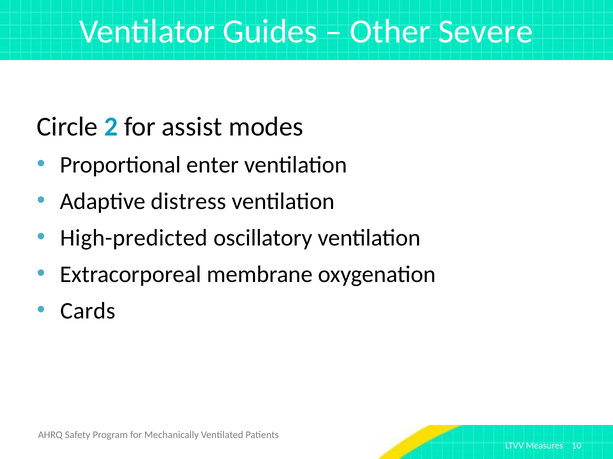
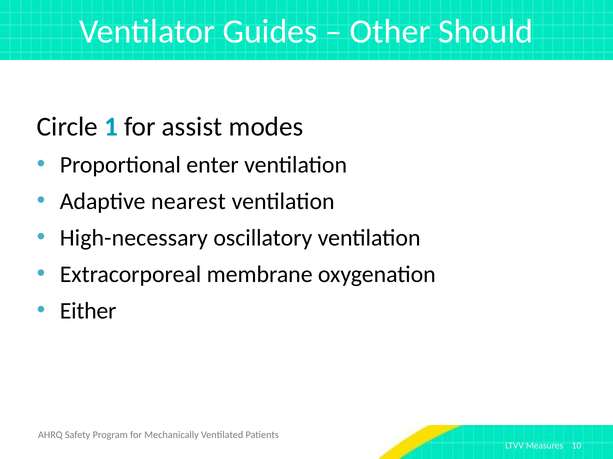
Severe: Severe -> Should
2: 2 -> 1
distress: distress -> nearest
High-predicted: High-predicted -> High-necessary
Cards: Cards -> Either
